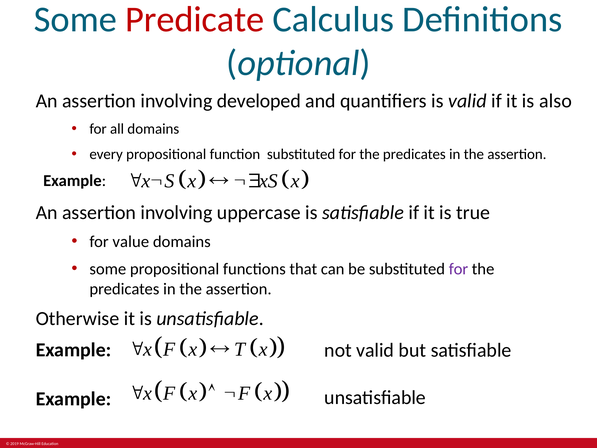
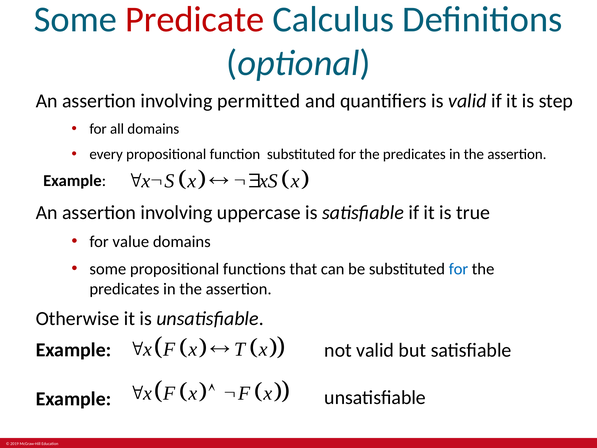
developed: developed -> permitted
also: also -> step
for at (458, 269) colour: purple -> blue
